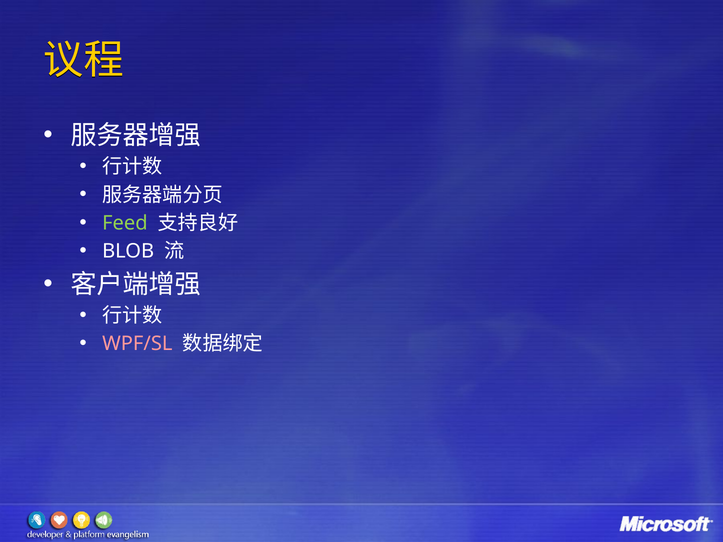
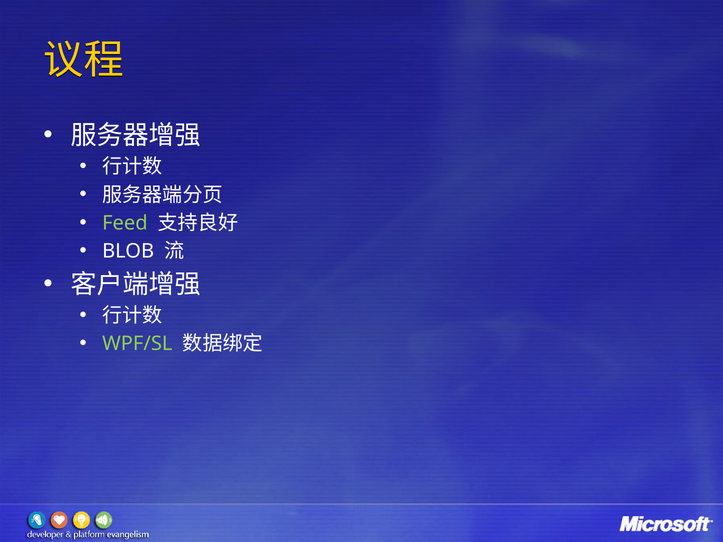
WPF/SL colour: pink -> light green
